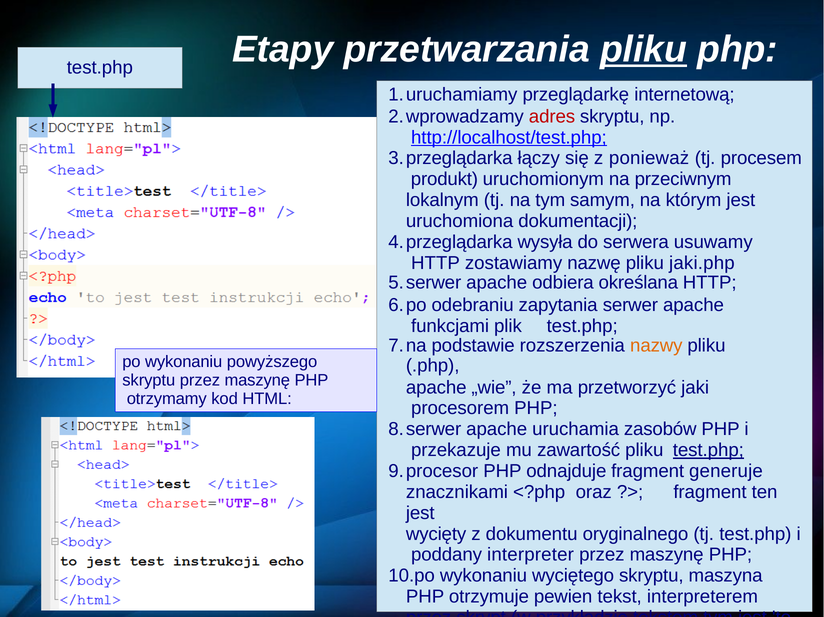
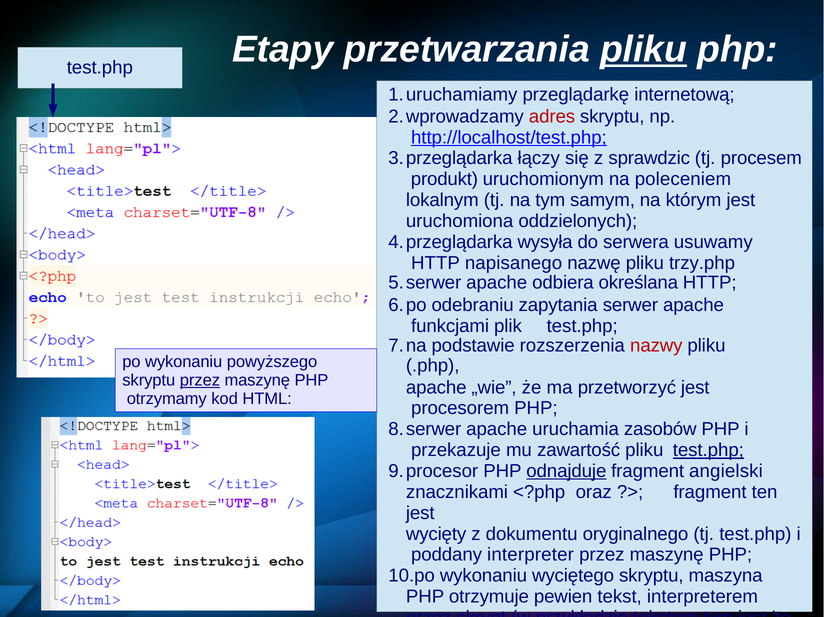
ponieważ: ponieważ -> sprawdzic
przeciwnym: przeciwnym -> poleceniem
dokumentacji: dokumentacji -> oddzielonych
zostawiamy: zostawiamy -> napisanego
jaki.php: jaki.php -> trzy.php
nazwy colour: orange -> red
przez at (200, 381) underline: none -> present
przetworzyć jaki: jaki -> jest
odnajduje underline: none -> present
generuje: generuje -> angielski
